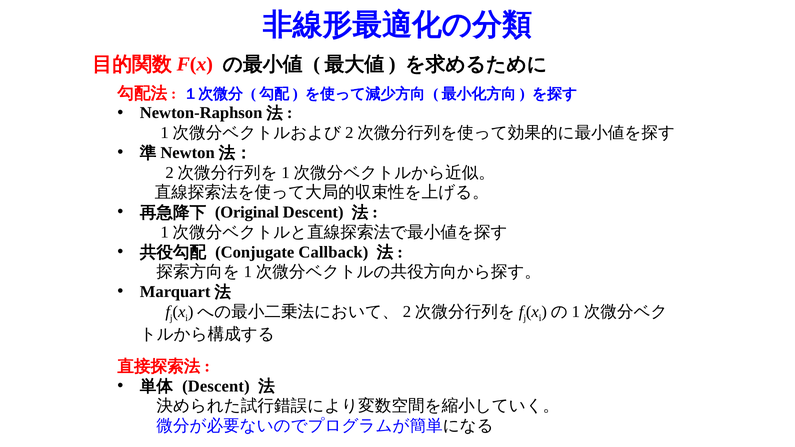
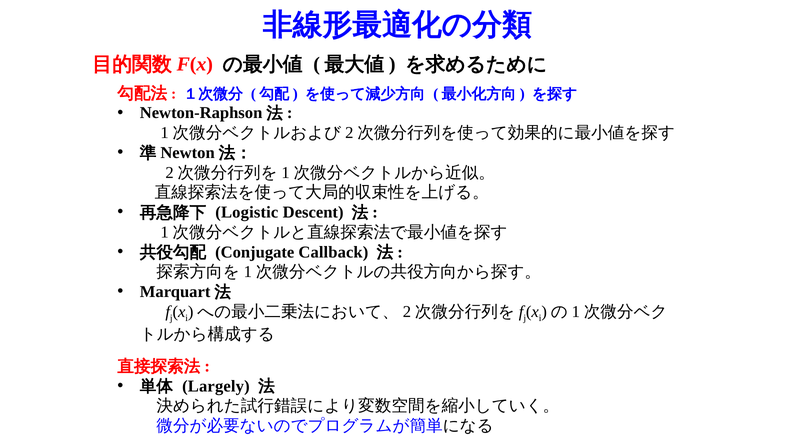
Original: Original -> Logistic
Descent at (216, 386): Descent -> Largely
